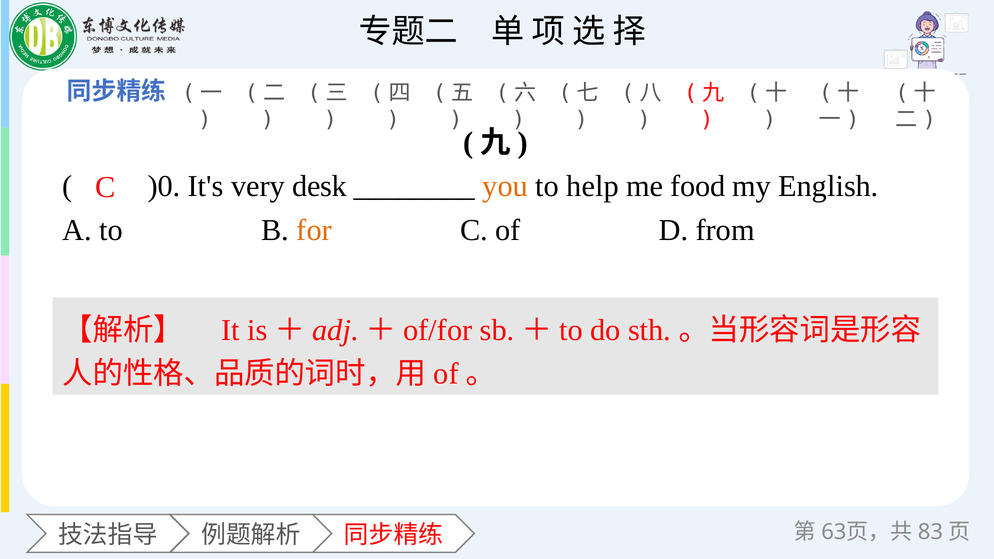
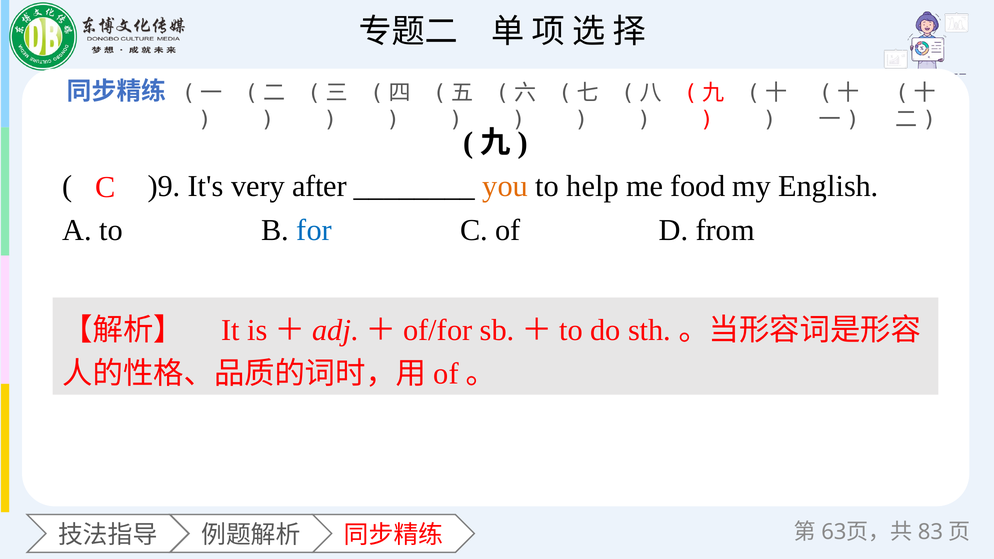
)0: )0 -> )9
desk: desk -> after
for colour: orange -> blue
